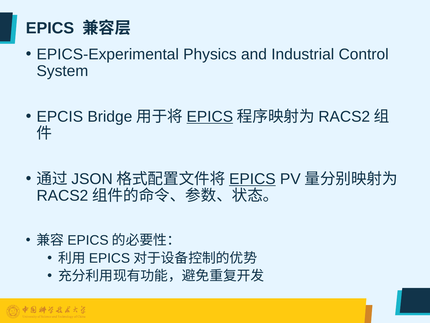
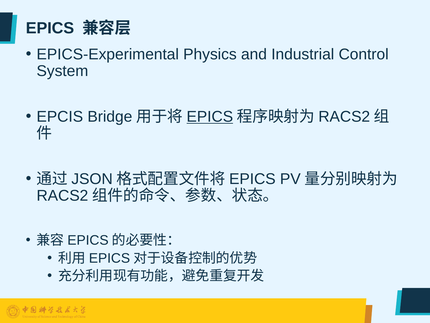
EPICS at (252, 179) underline: present -> none
